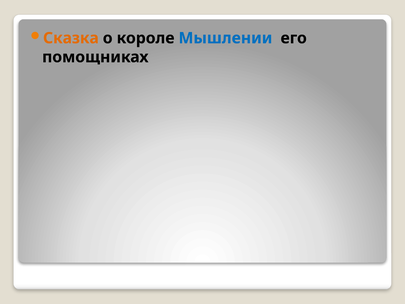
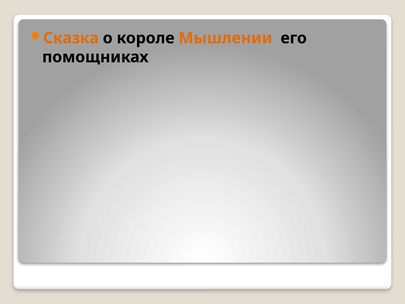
Мышлении colour: blue -> orange
